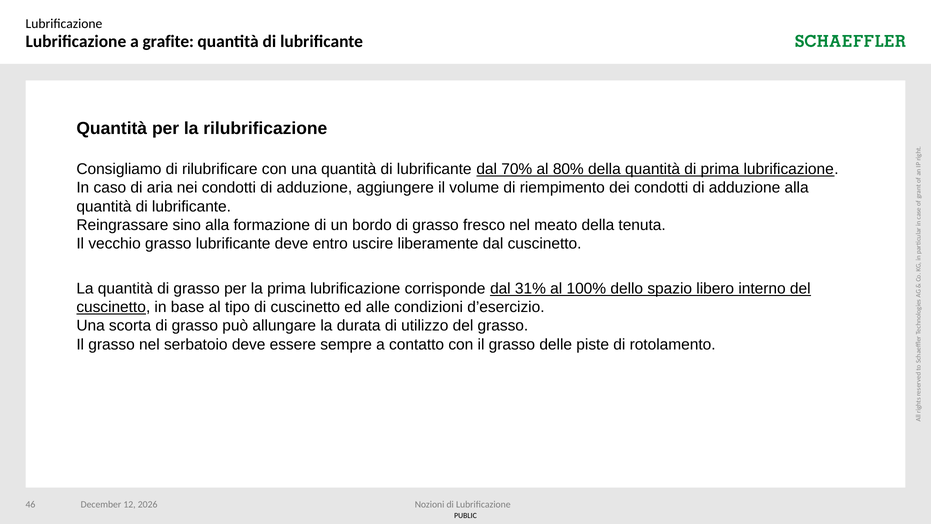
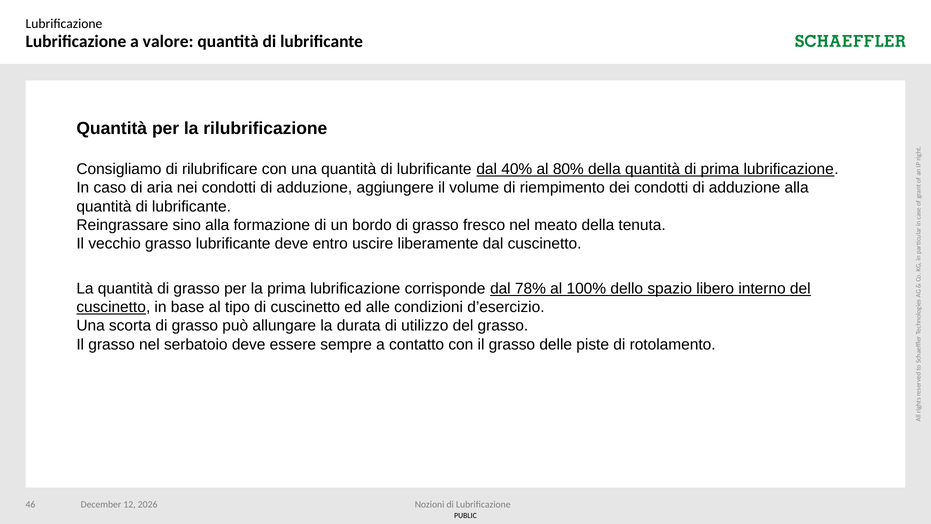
grafite: grafite -> valore
70%: 70% -> 40%
31%: 31% -> 78%
